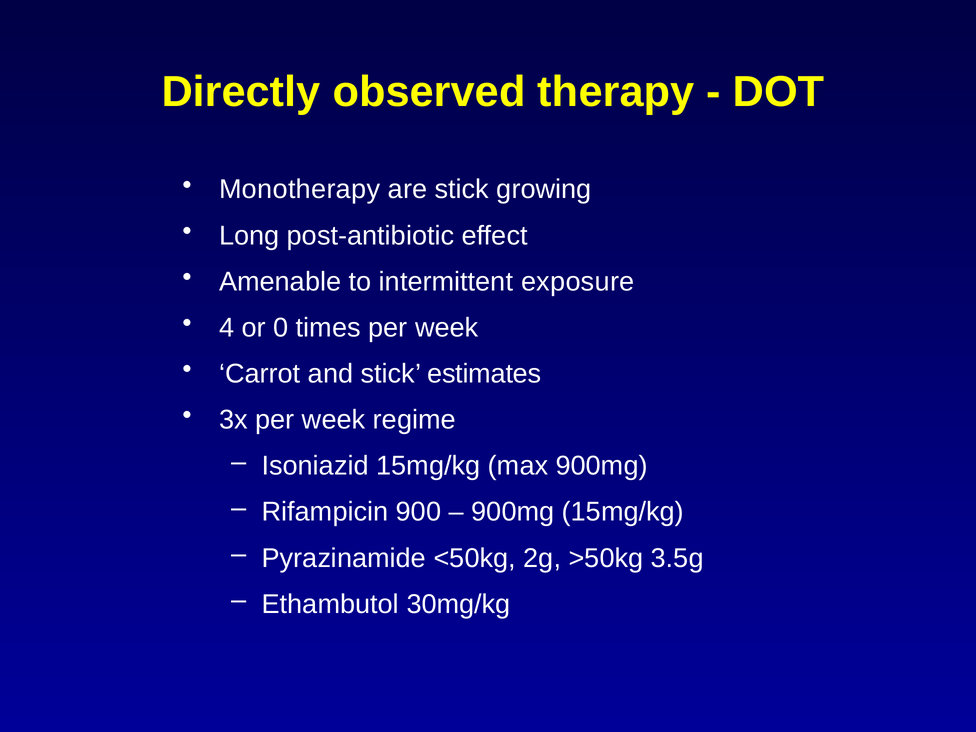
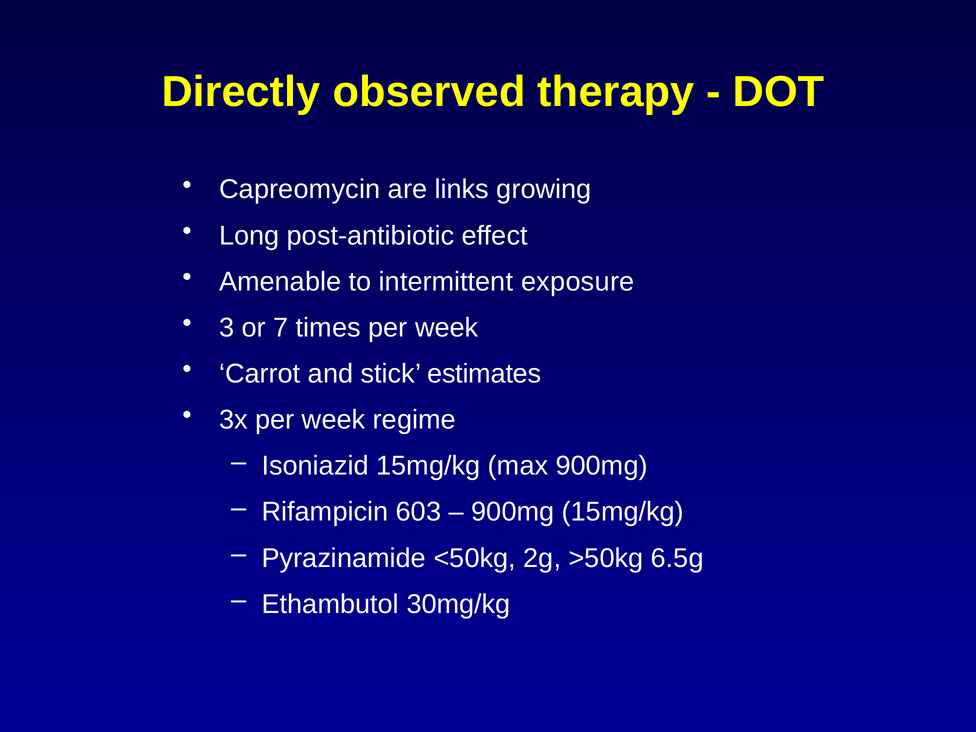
Monotherapy: Monotherapy -> Capreomycin
are stick: stick -> links
4: 4 -> 3
0: 0 -> 7
900: 900 -> 603
3.5g: 3.5g -> 6.5g
